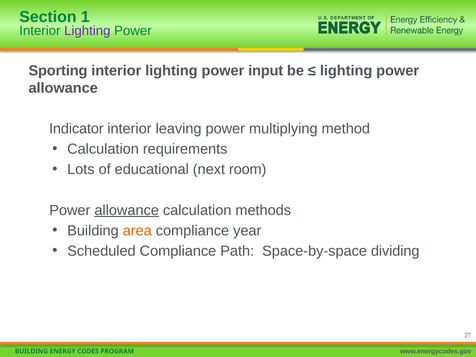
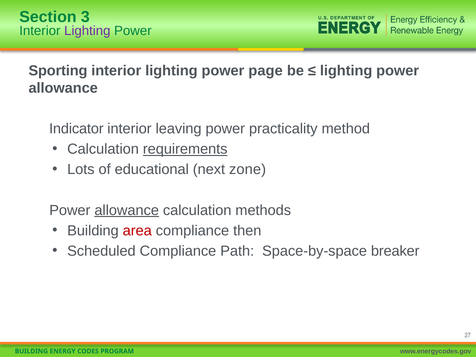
1: 1 -> 3
input: input -> page
multiplying: multiplying -> practicality
requirements underline: none -> present
room: room -> zone
area colour: orange -> red
year: year -> then
dividing: dividing -> breaker
